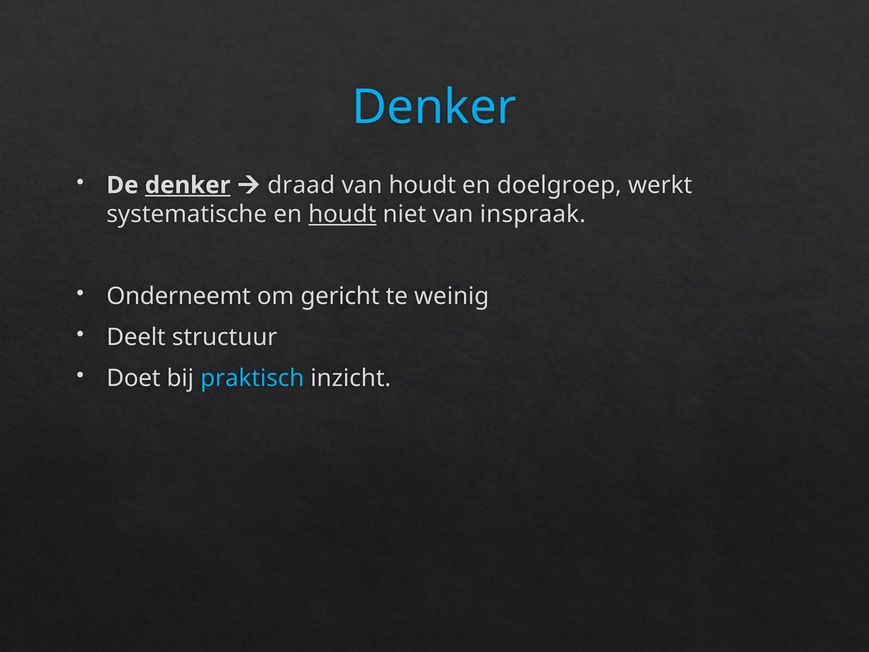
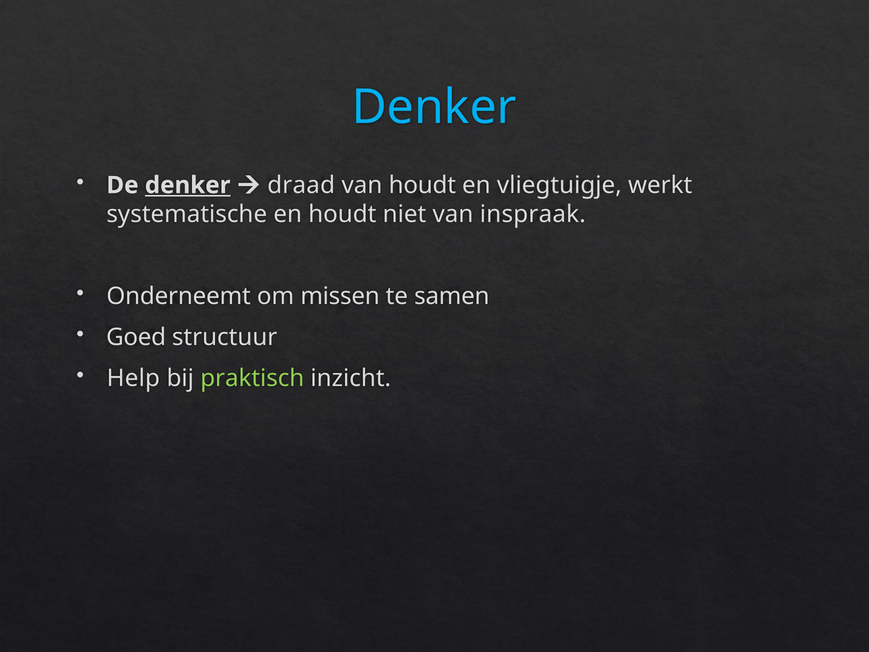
doelgroep: doelgroep -> vliegtuigje
houdt at (342, 214) underline: present -> none
gericht: gericht -> missen
weinig: weinig -> samen
Deelt: Deelt -> Goed
Doet: Doet -> Help
praktisch colour: light blue -> light green
